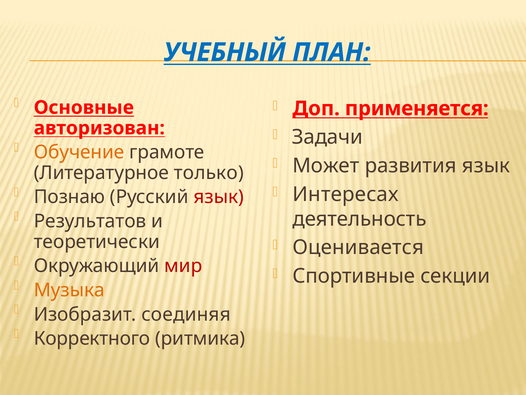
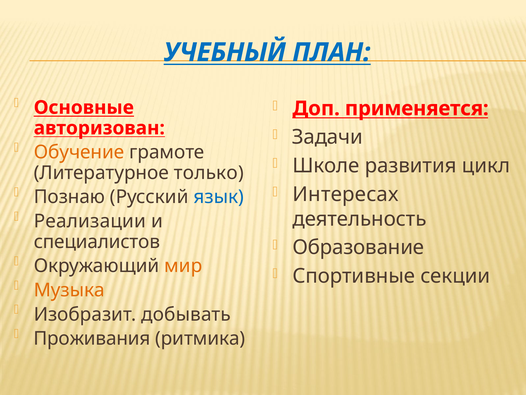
Может: Может -> Школе
развития язык: язык -> цикл
язык at (219, 197) colour: red -> blue
Результатов: Результатов -> Реализации
теоретически: теоретически -> специалистов
Оценивается: Оценивается -> Образование
мир colour: red -> orange
соединяя: соединяя -> добывать
Корректного: Корректного -> Проживания
